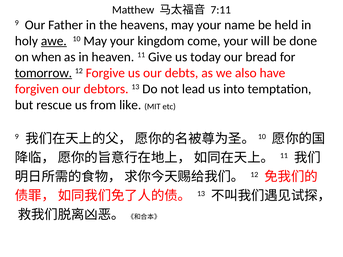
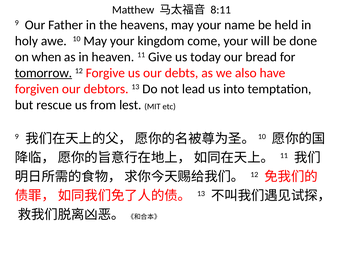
7:11: 7:11 -> 8:11
awe underline: present -> none
like: like -> lest
